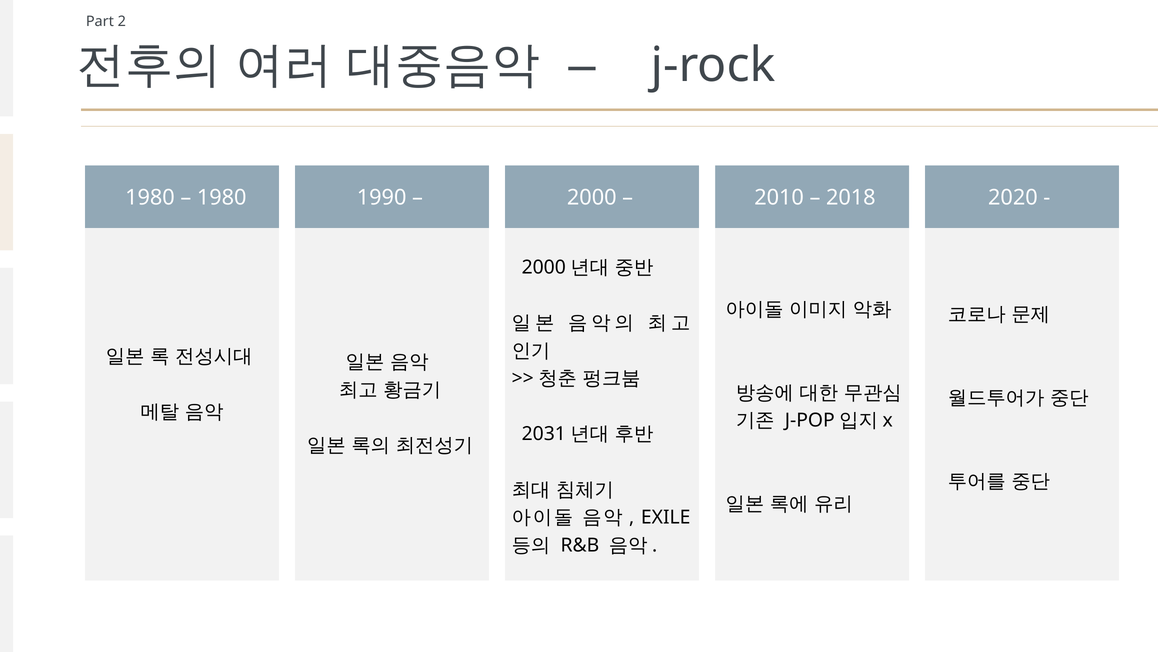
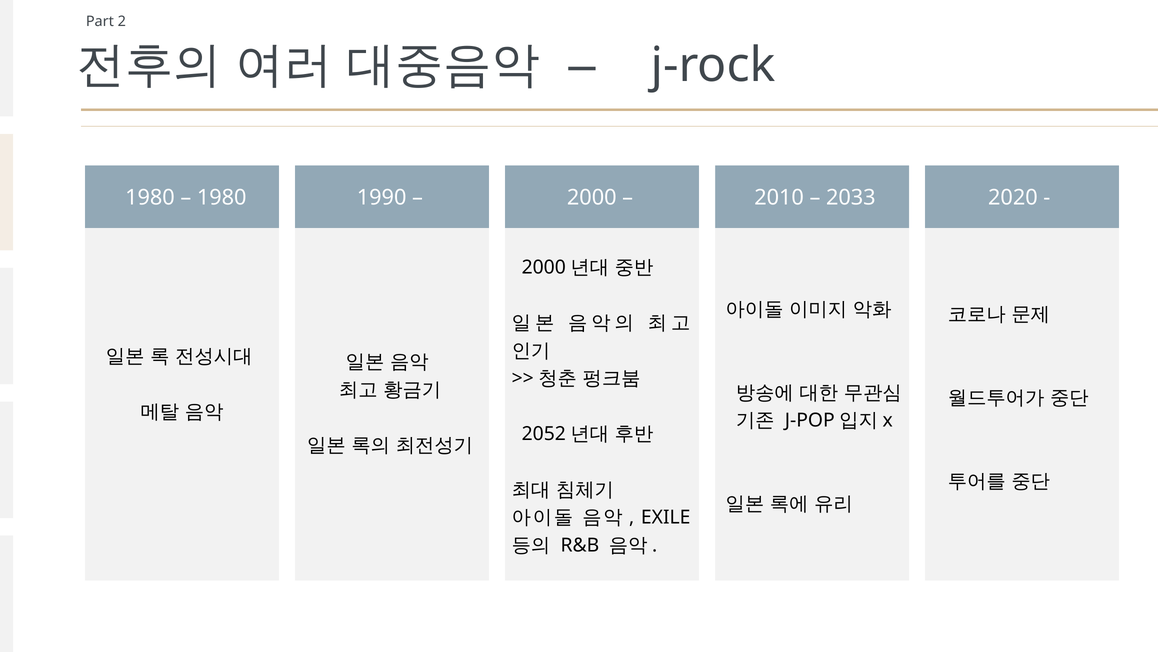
2018: 2018 -> 2033
2031: 2031 -> 2052
